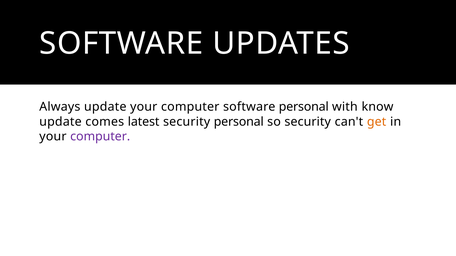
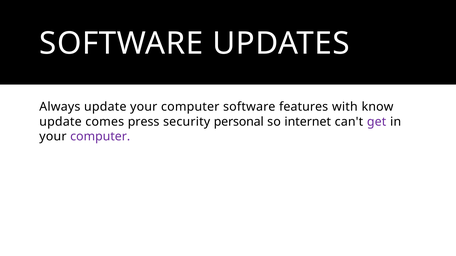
software personal: personal -> features
latest: latest -> press
so security: security -> internet
get colour: orange -> purple
